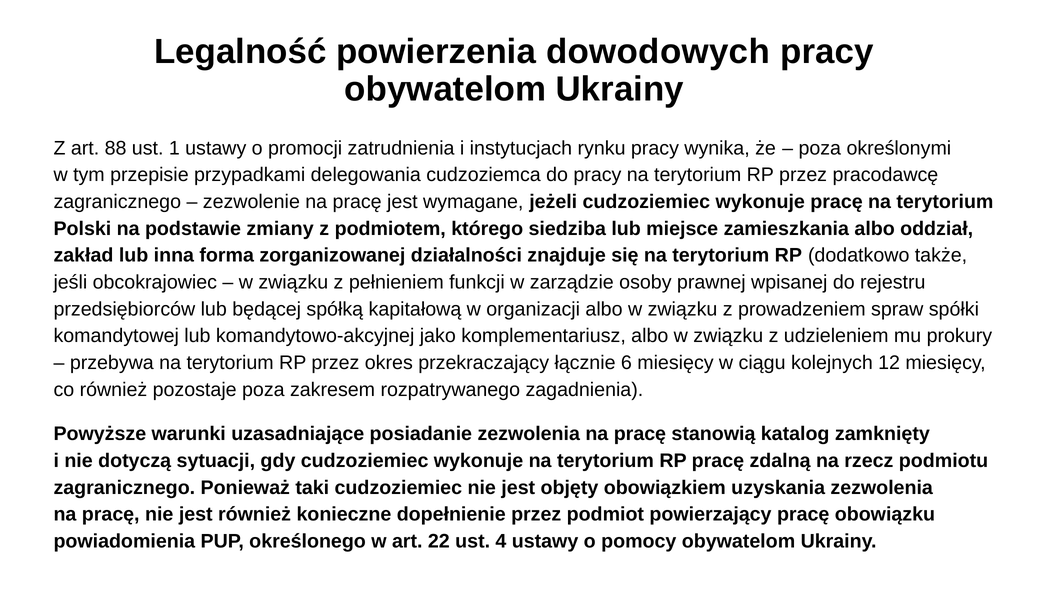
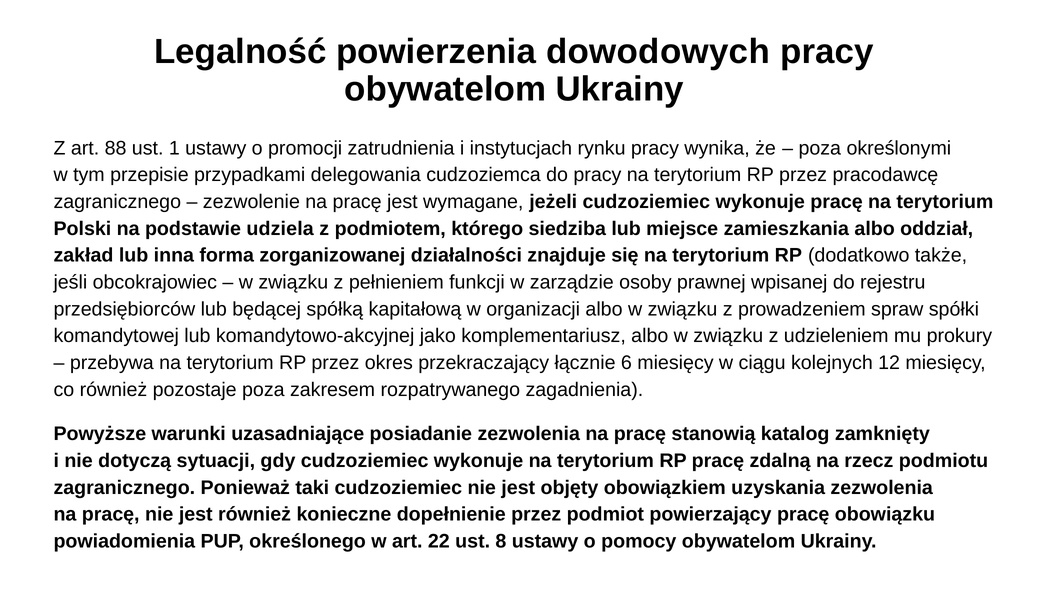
zmiany: zmiany -> udziela
4: 4 -> 8
